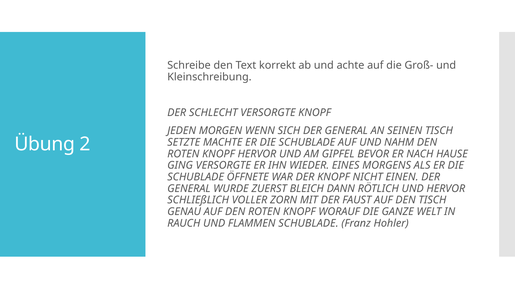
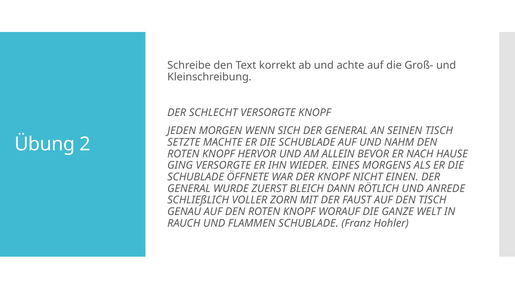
GIPFEL: GIPFEL -> ALLEIN
UND HERVOR: HERVOR -> ANREDE
